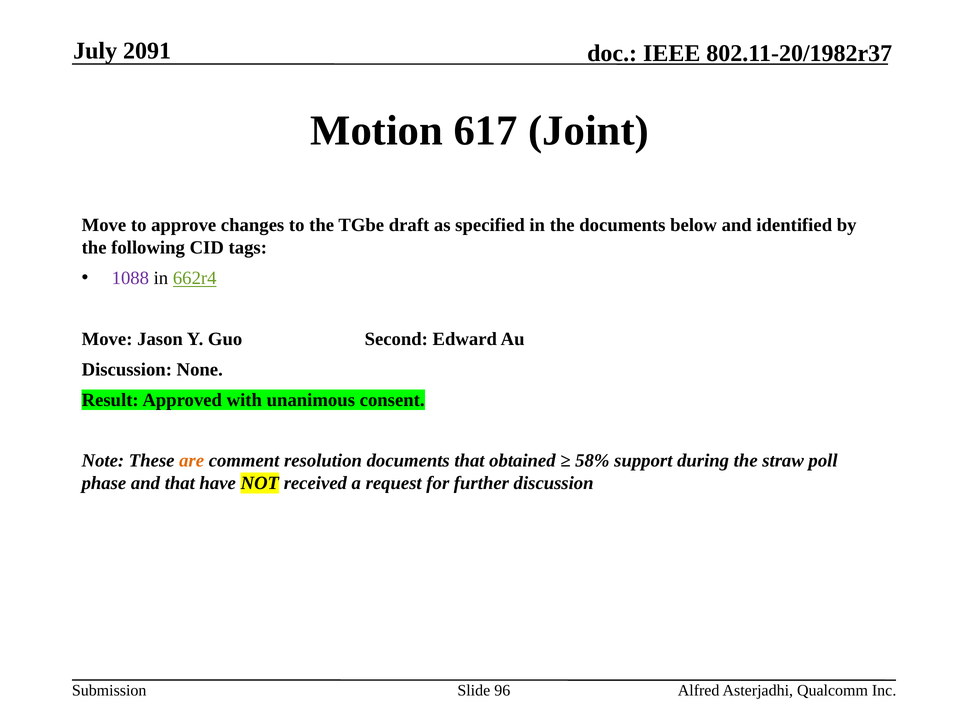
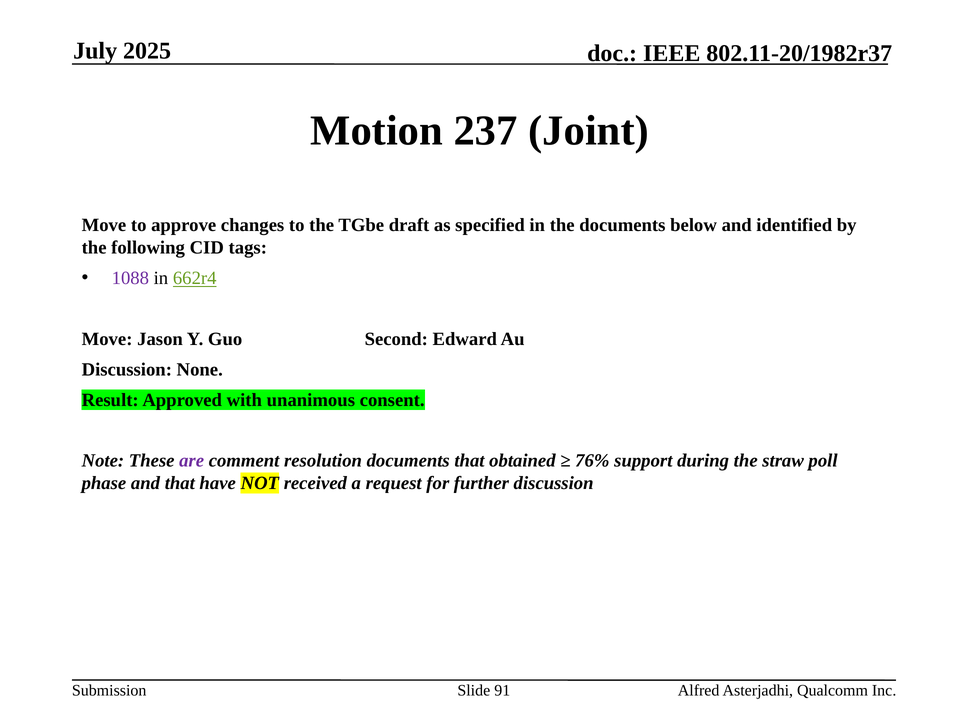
2091: 2091 -> 2025
617: 617 -> 237
are colour: orange -> purple
58%: 58% -> 76%
96: 96 -> 91
